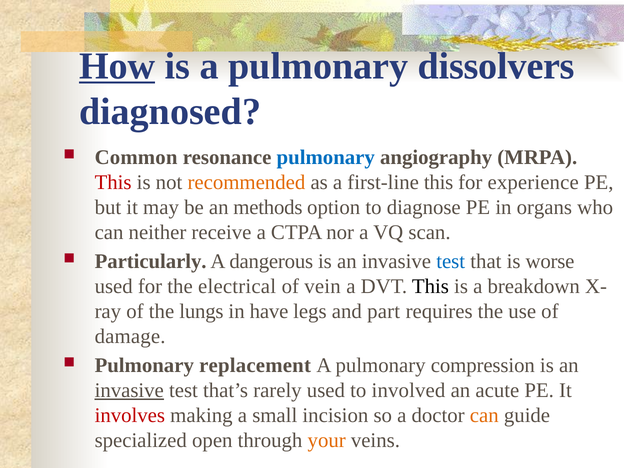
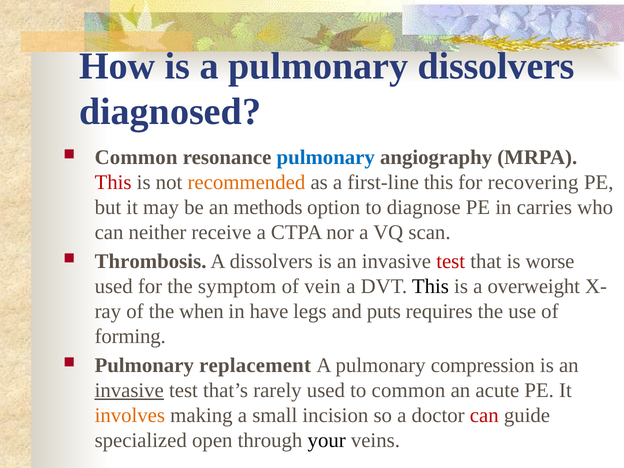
How underline: present -> none
experience: experience -> recovering
organs: organs -> carries
Particularly: Particularly -> Thrombosis
A dangerous: dangerous -> dissolvers
test at (451, 261) colour: blue -> red
electrical: electrical -> symptom
breakdown: breakdown -> overweight
lungs: lungs -> when
part: part -> puts
damage: damage -> forming
to involved: involved -> common
involves colour: red -> orange
can at (484, 415) colour: orange -> red
your colour: orange -> black
